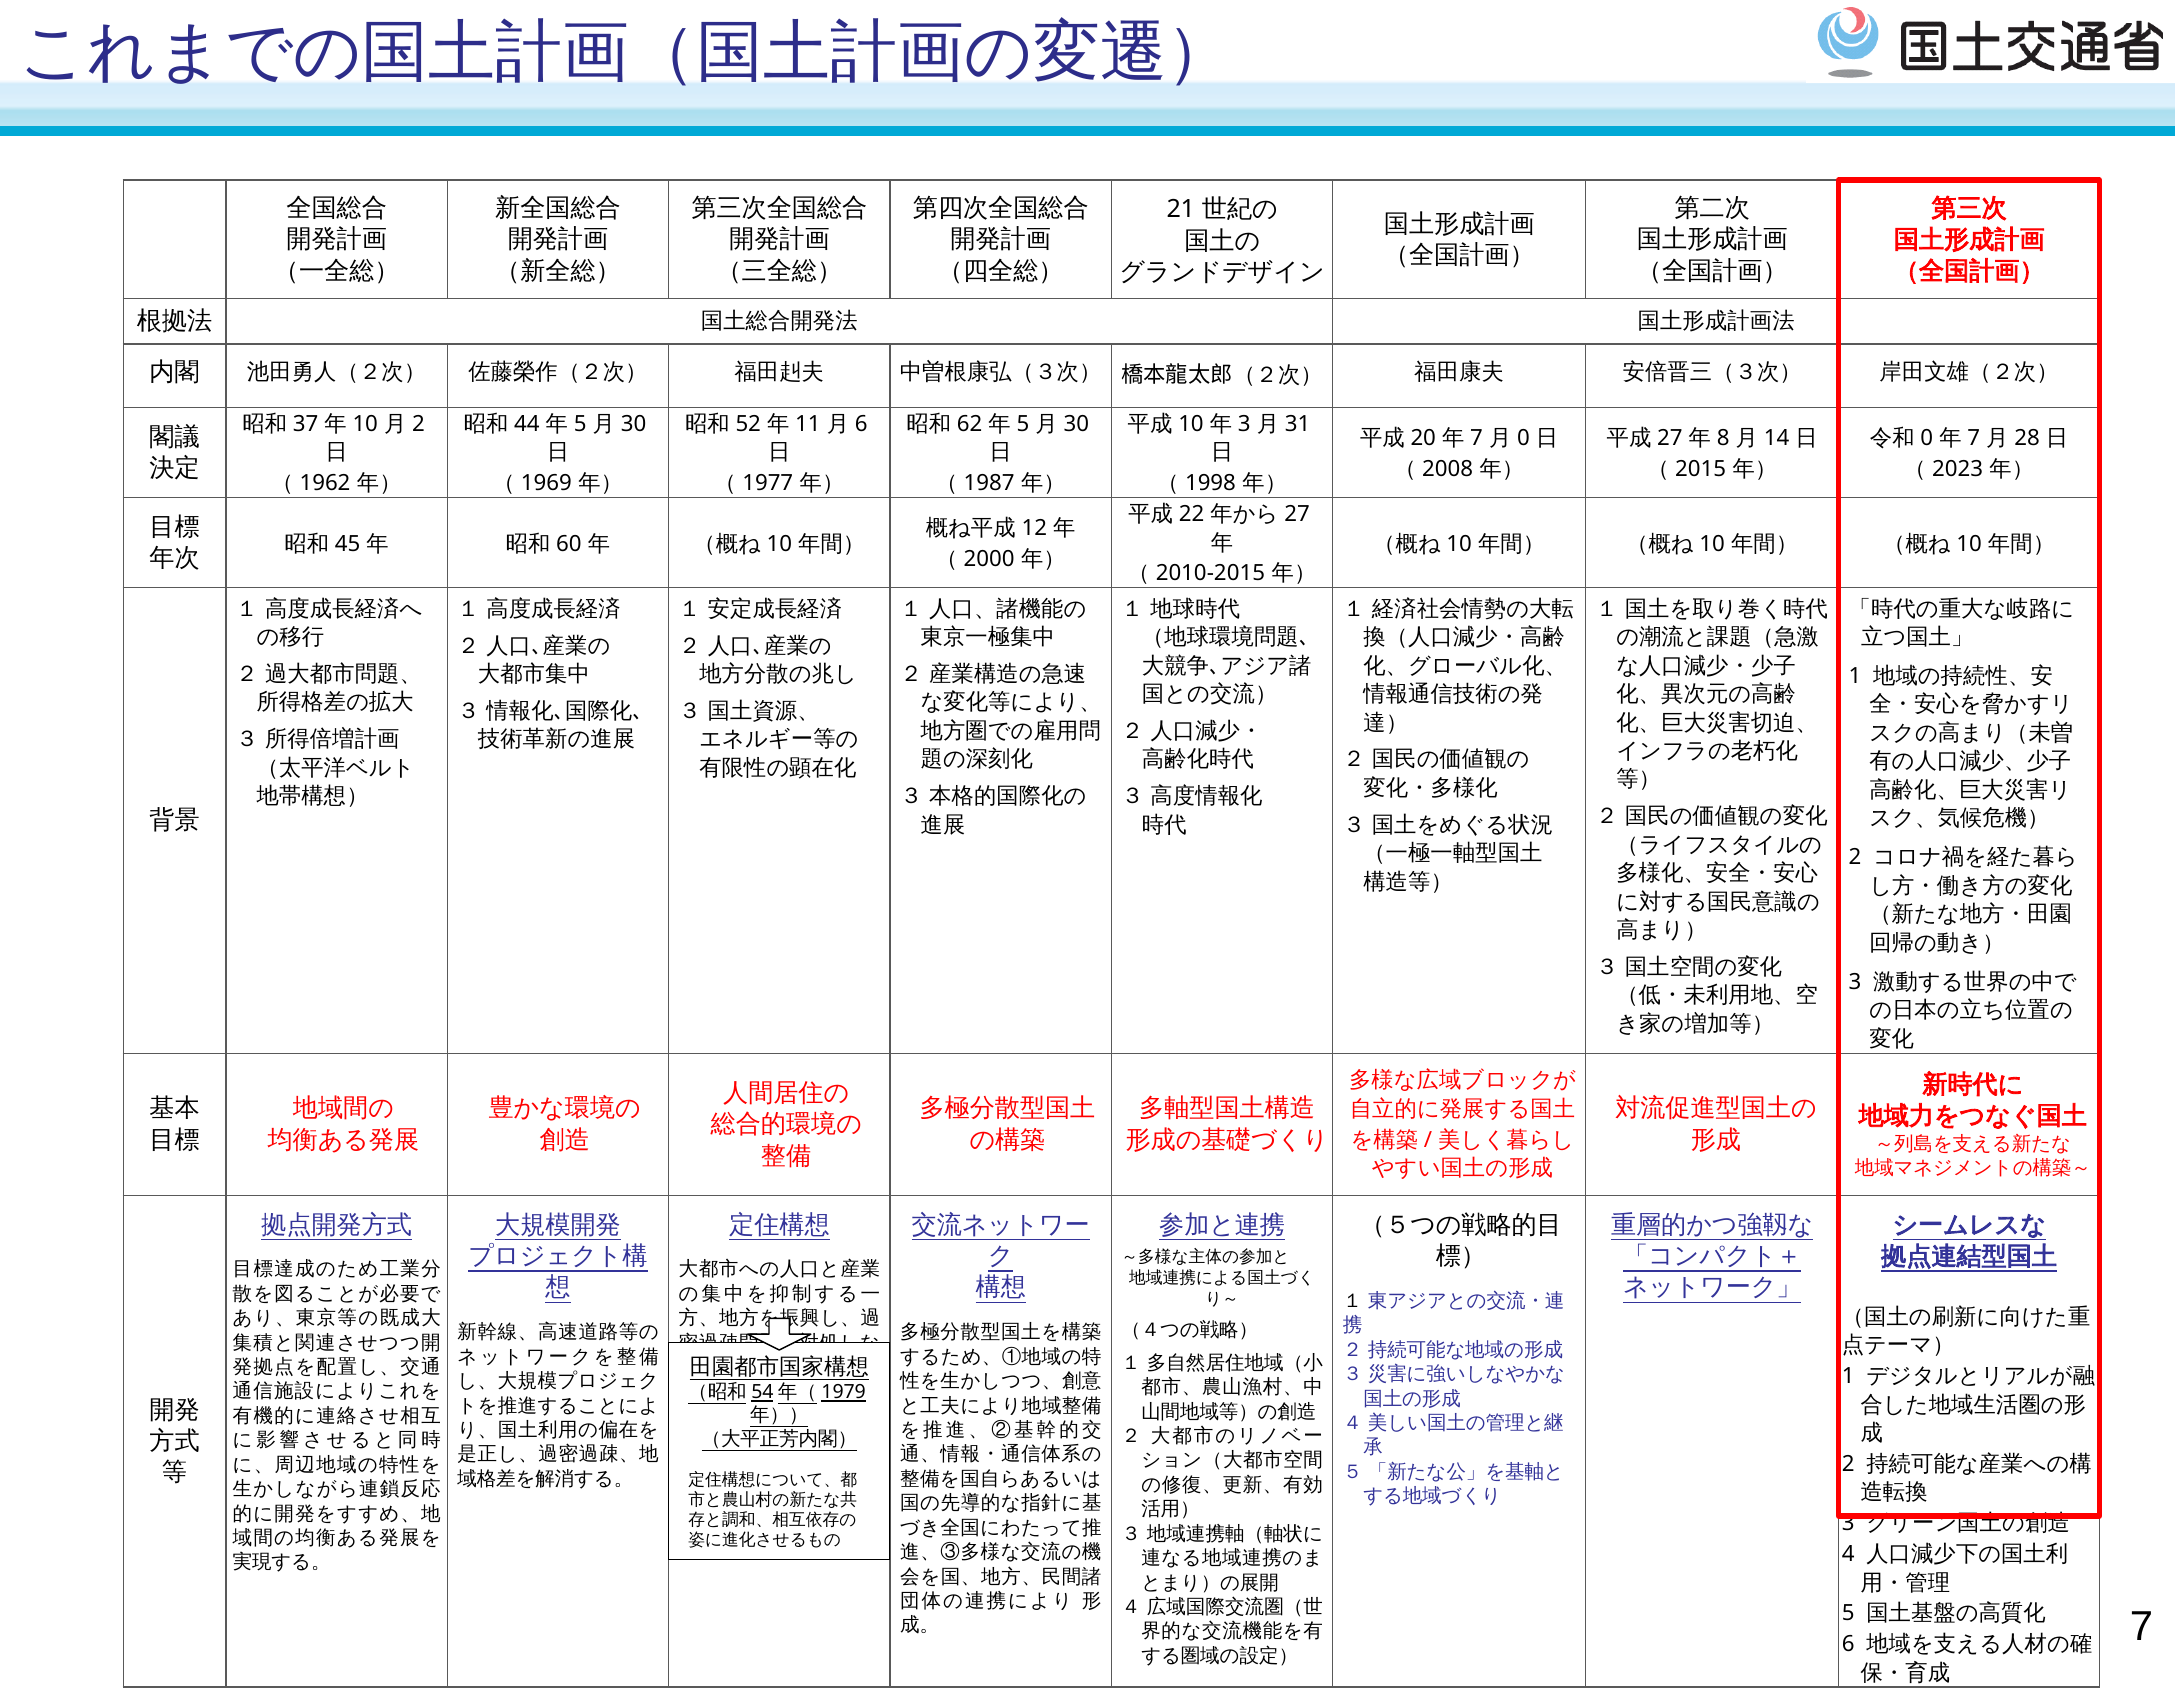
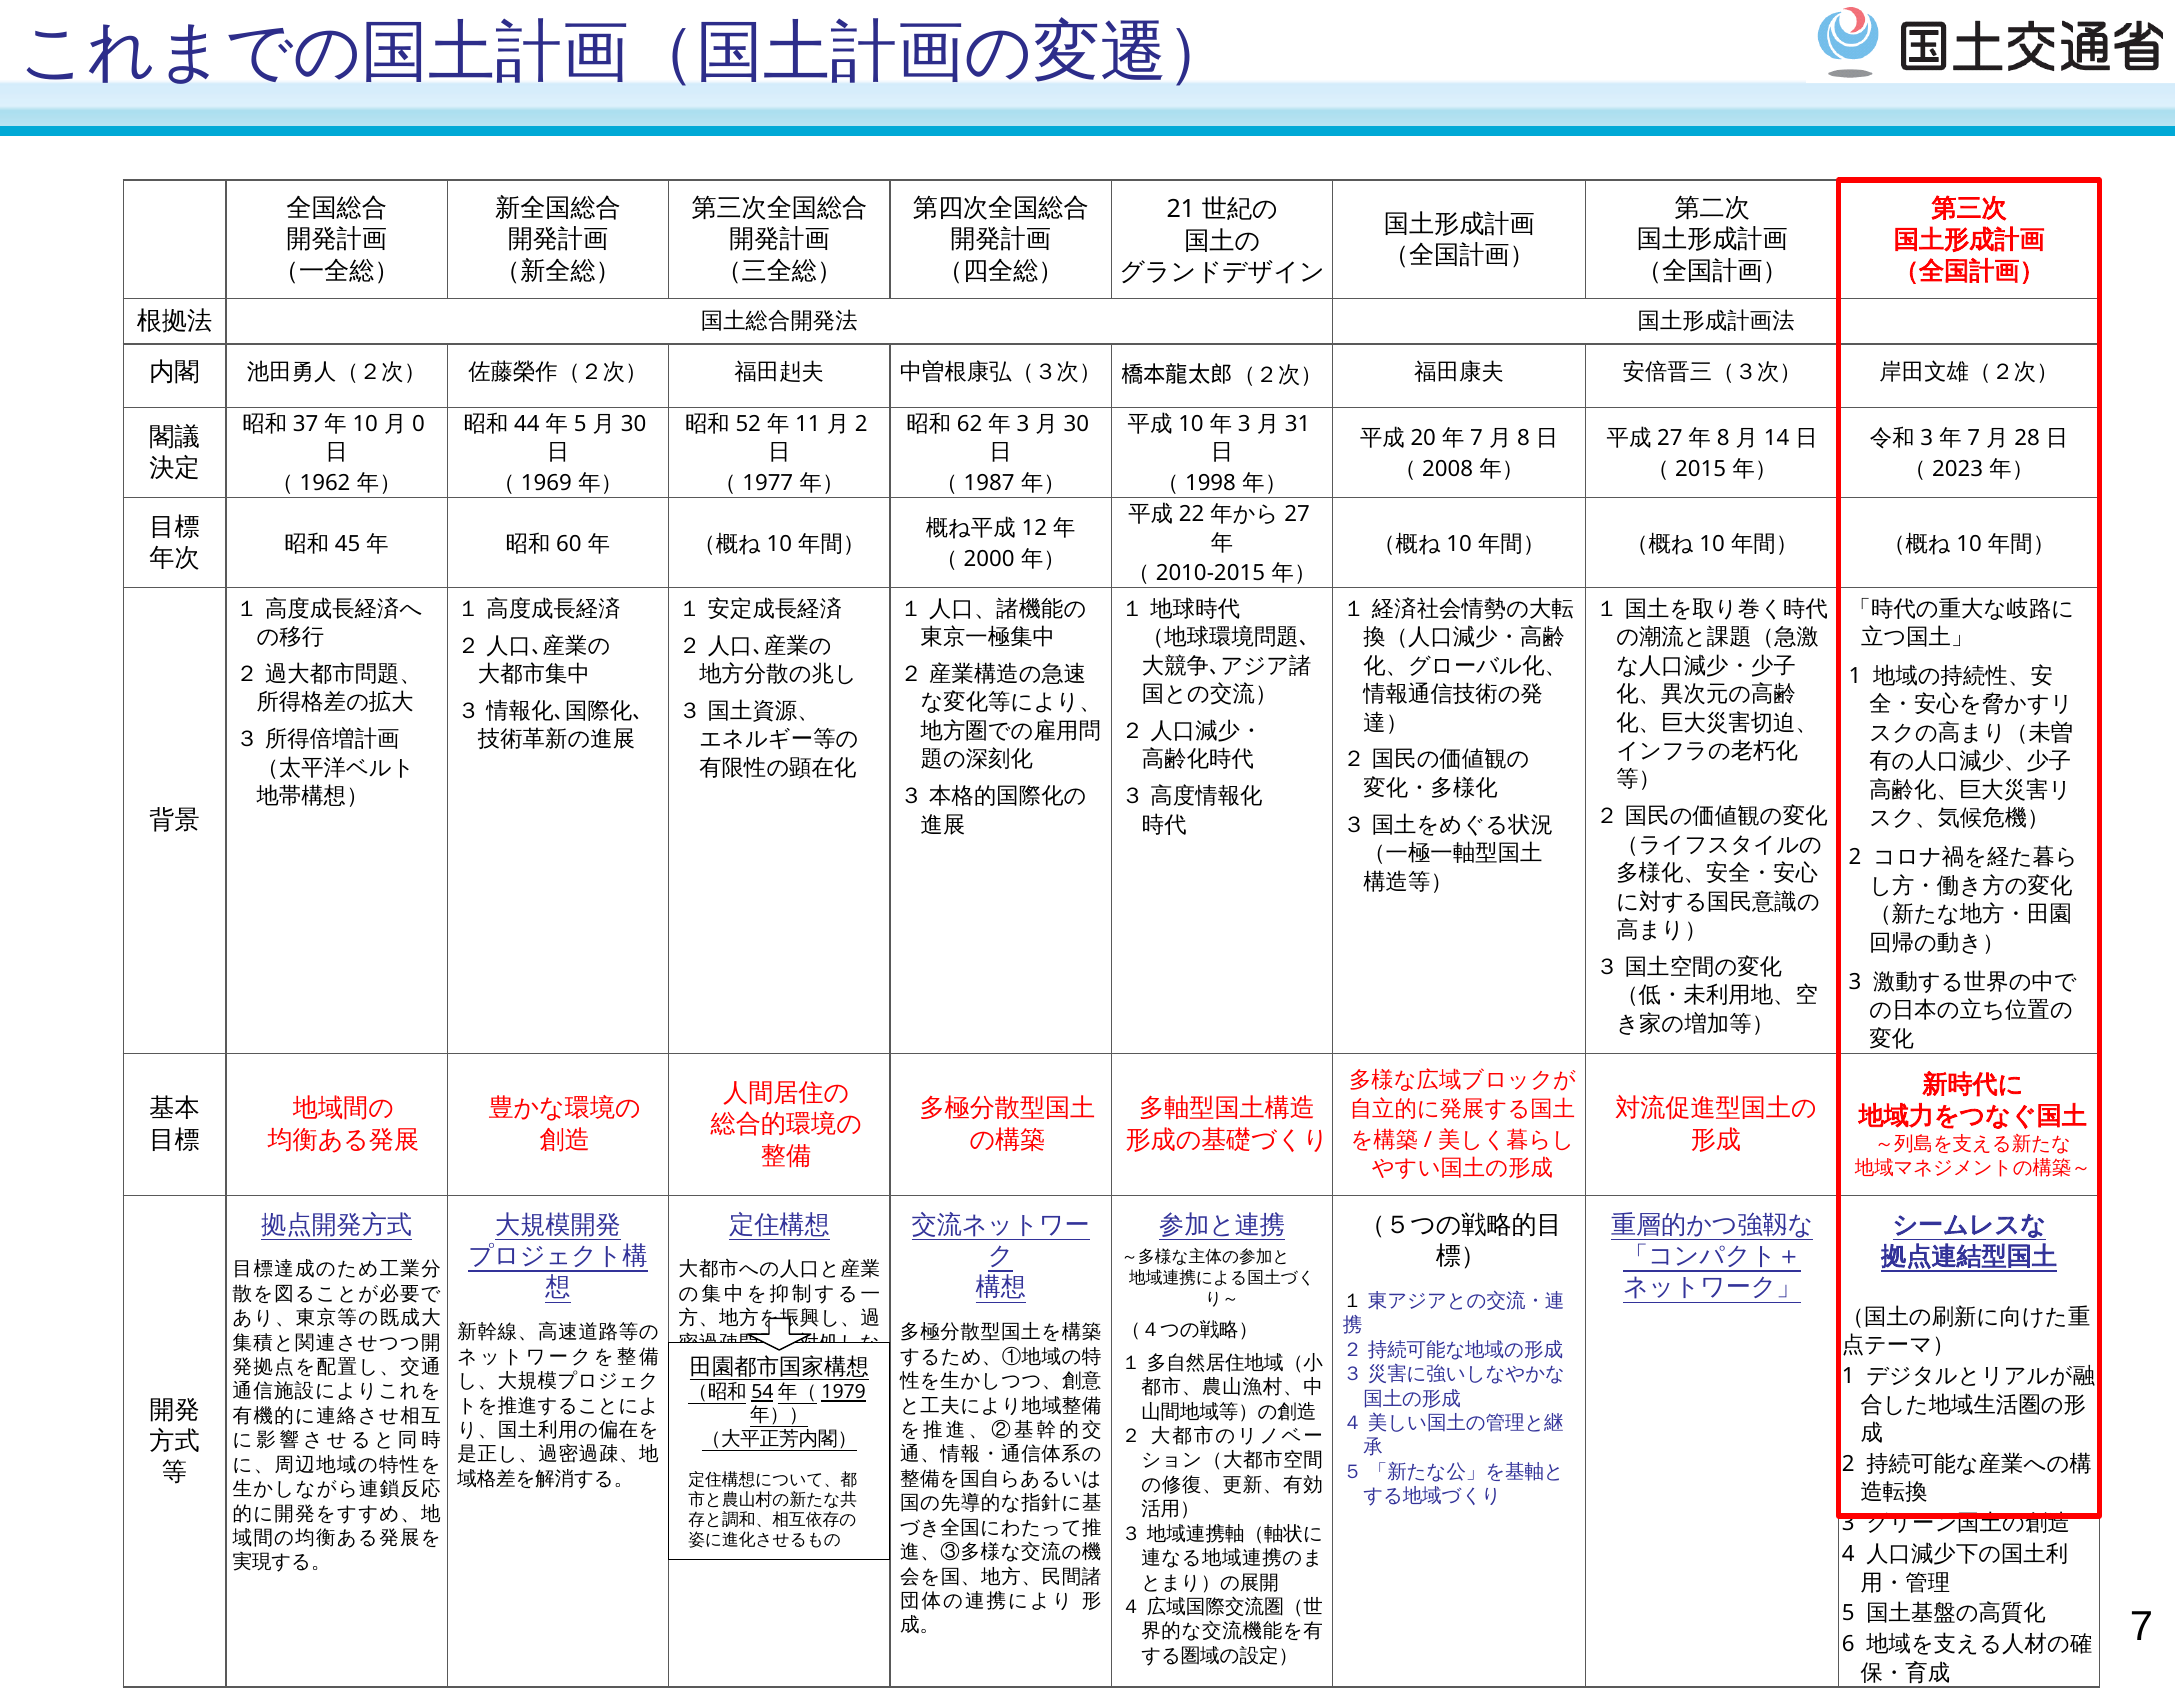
2 at (419, 424): 2 -> 0
6 at (861, 424): 6 -> 2
5 at (1023, 424): 5 -> 3
0 at (1524, 438): 0 -> 8
0 at (1927, 438): 0 -> 3
